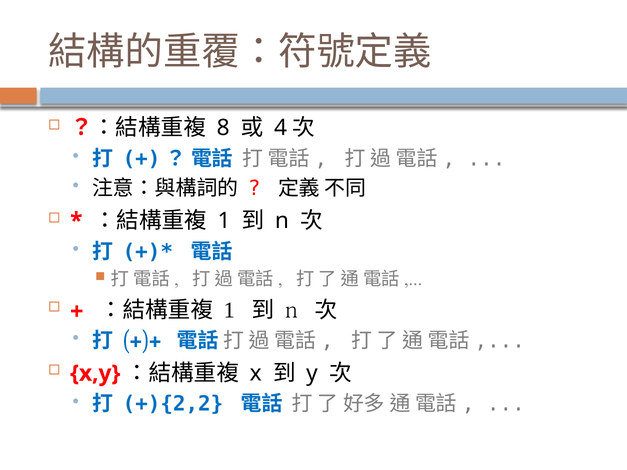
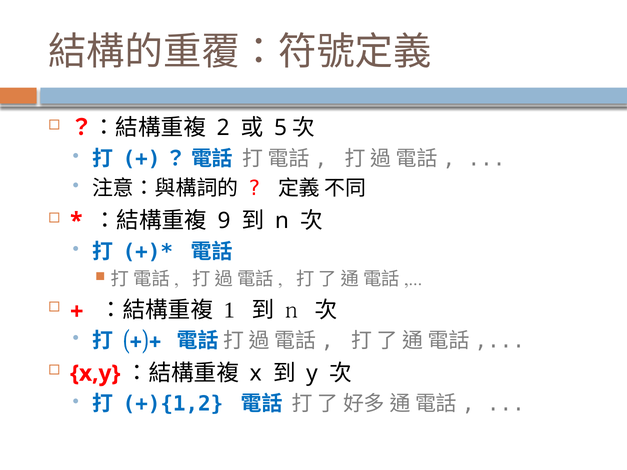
8: 8 -> 2
4: 4 -> 5
1 at (224, 221): 1 -> 9
+){2,2: +){2,2 -> +){1,2
